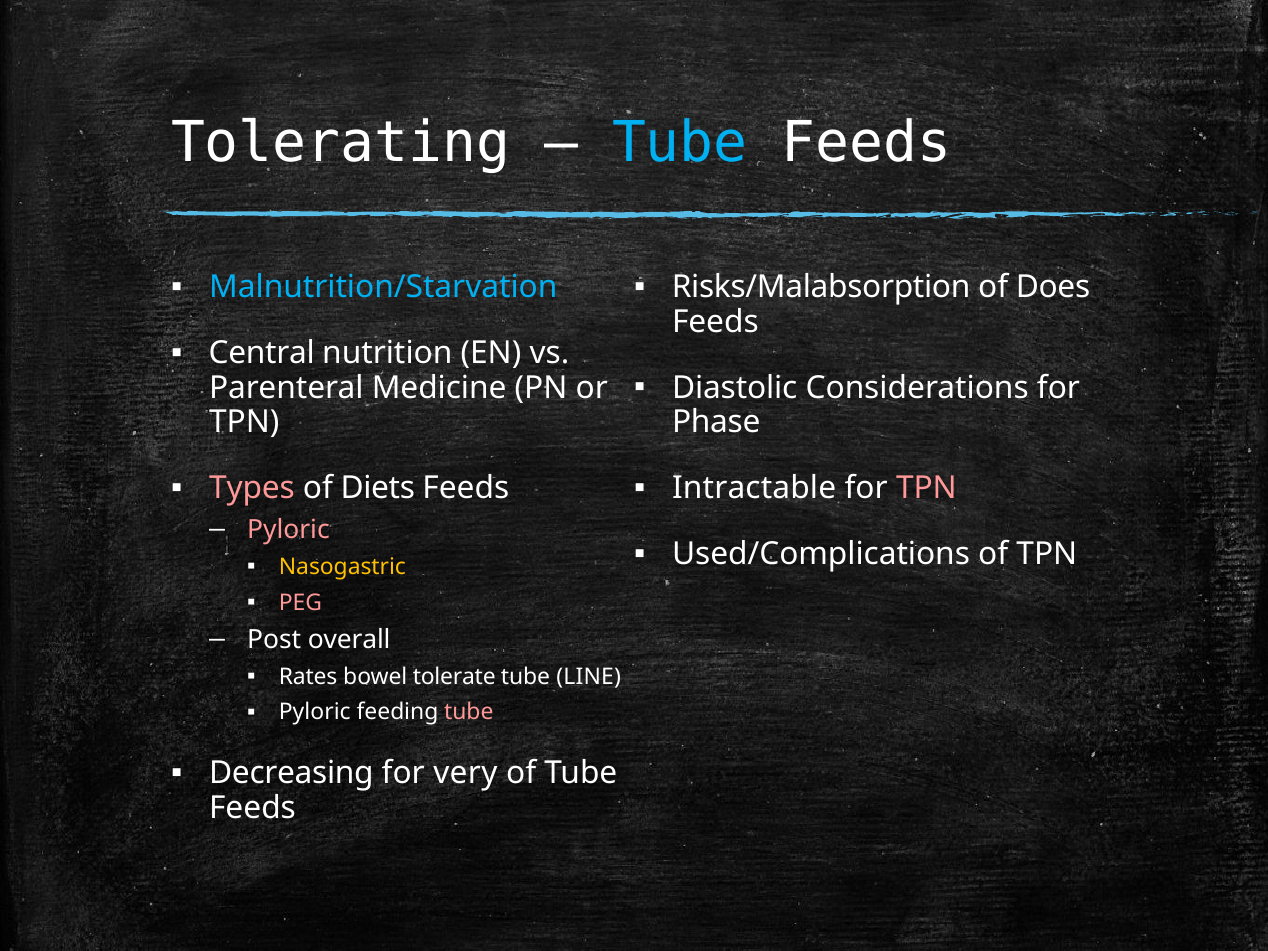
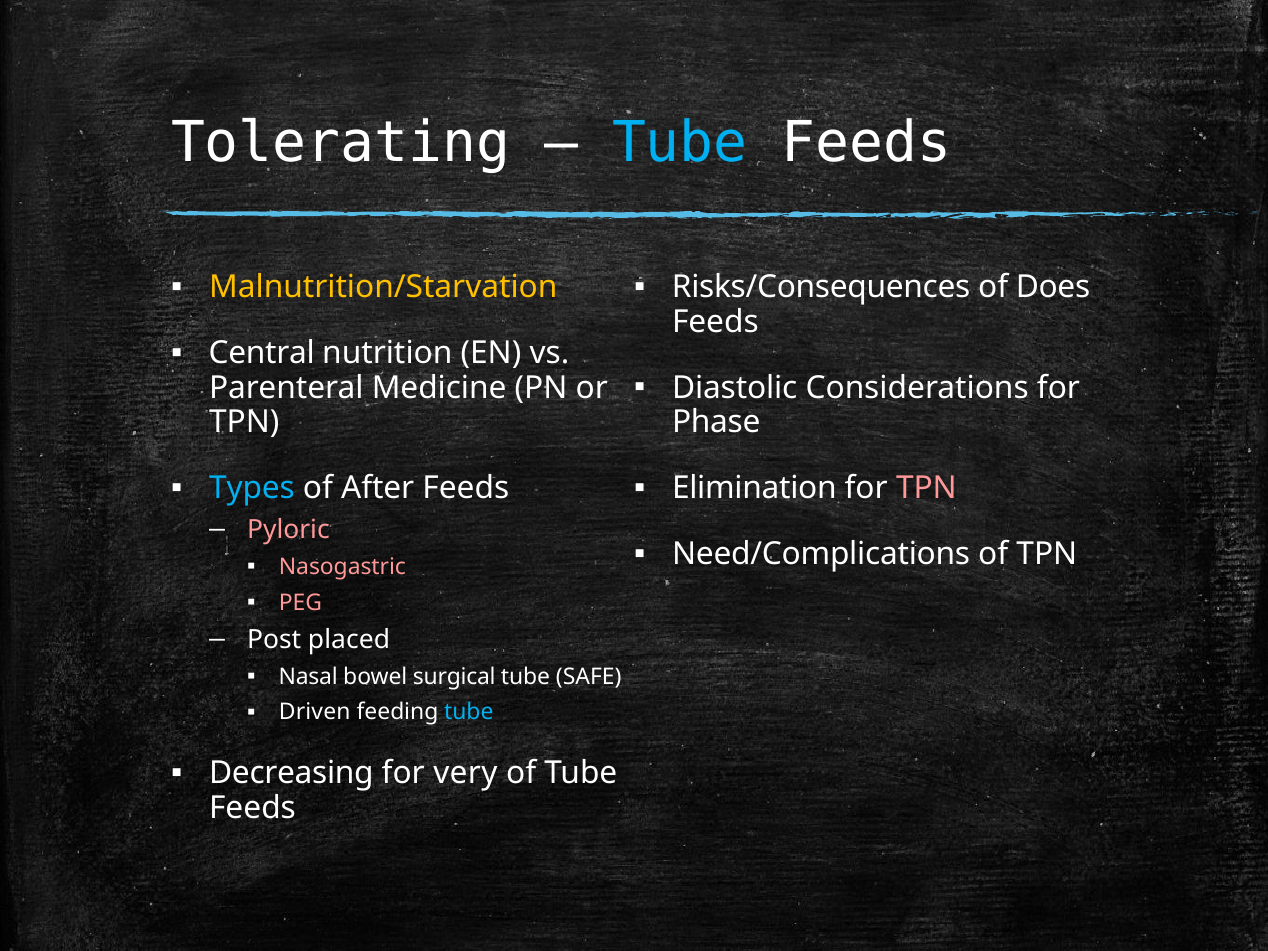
Malnutrition/Starvation colour: light blue -> yellow
Risks/Malabsorption: Risks/Malabsorption -> Risks/Consequences
Types colour: pink -> light blue
Diets: Diets -> After
Intractable: Intractable -> Elimination
Used/Complications: Used/Complications -> Need/Complications
Nasogastric colour: yellow -> pink
overall: overall -> placed
Rates: Rates -> Nasal
tolerate: tolerate -> surgical
LINE: LINE -> SAFE
Pyloric at (315, 712): Pyloric -> Driven
tube at (469, 712) colour: pink -> light blue
